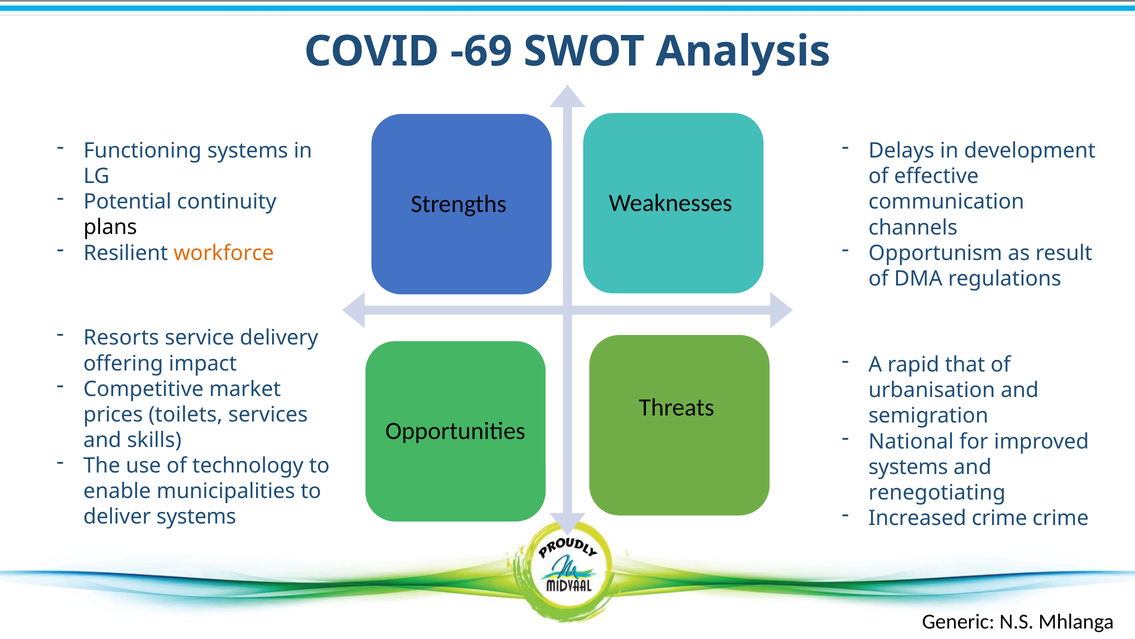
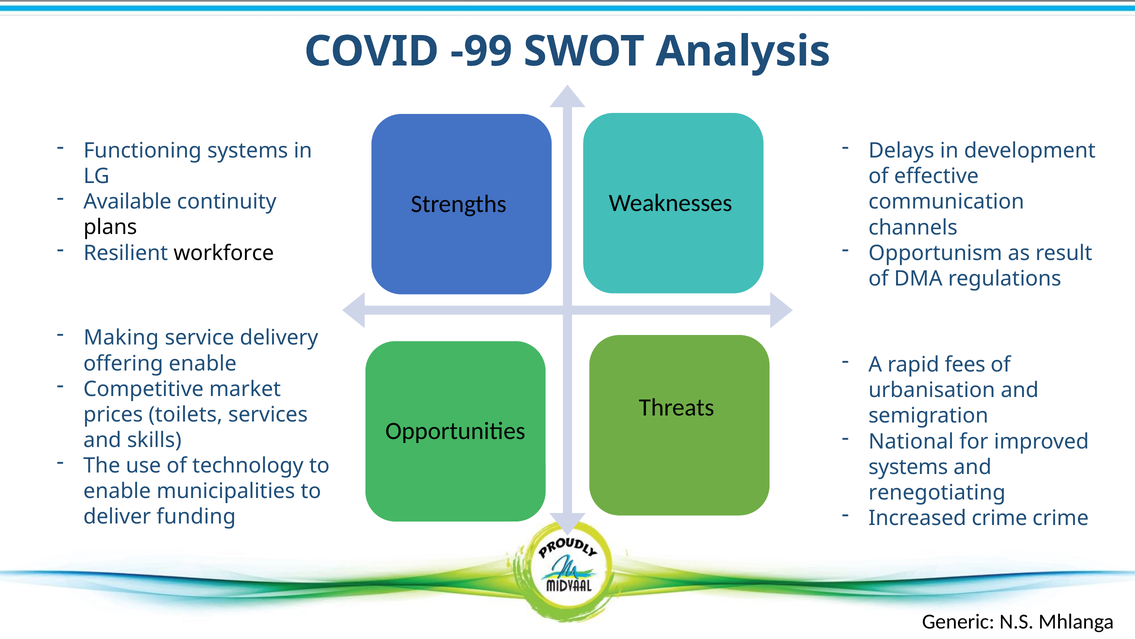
-69: -69 -> -99
Potential: Potential -> Available
workforce colour: orange -> black
Resorts: Resorts -> Making
that: that -> fees
offering impact: impact -> enable
deliver systems: systems -> funding
